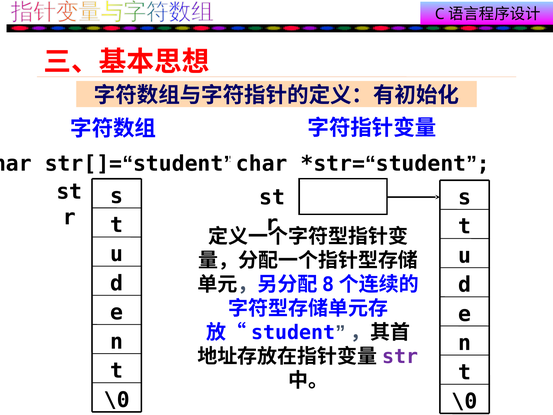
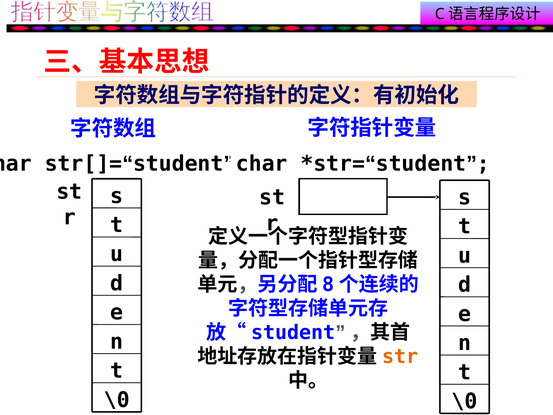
str colour: purple -> orange
